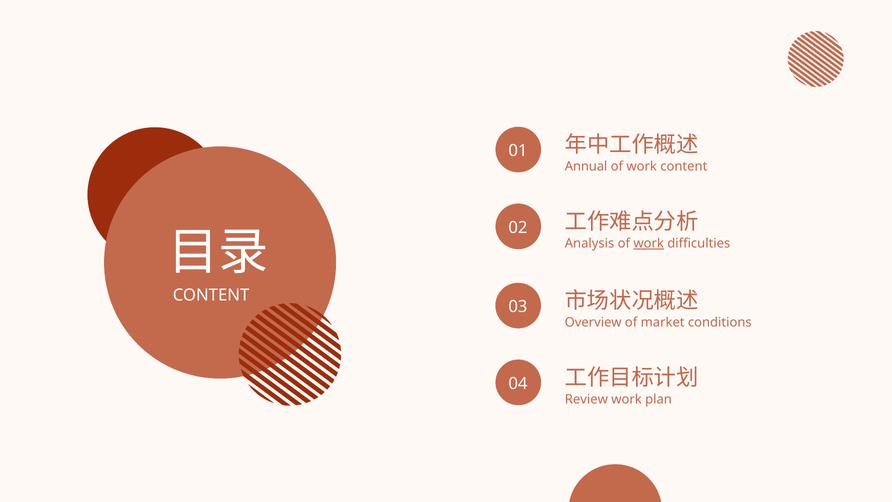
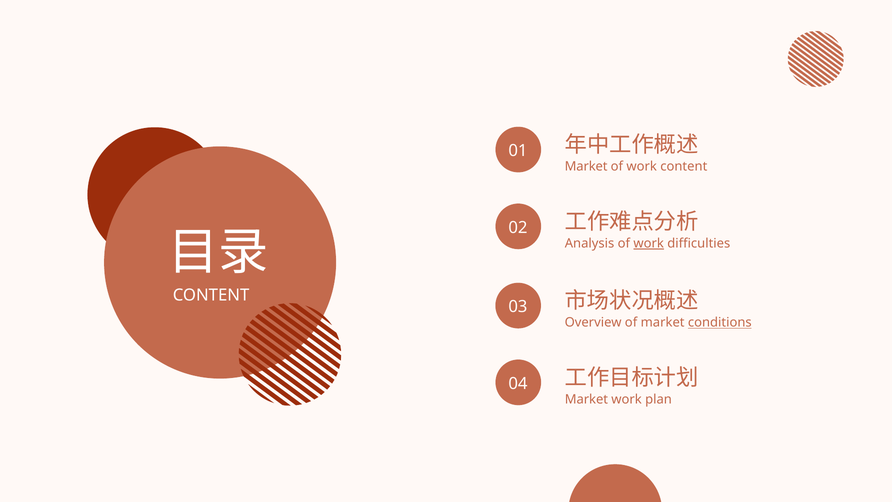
Annual at (586, 167): Annual -> Market
conditions underline: none -> present
Review at (586, 399): Review -> Market
